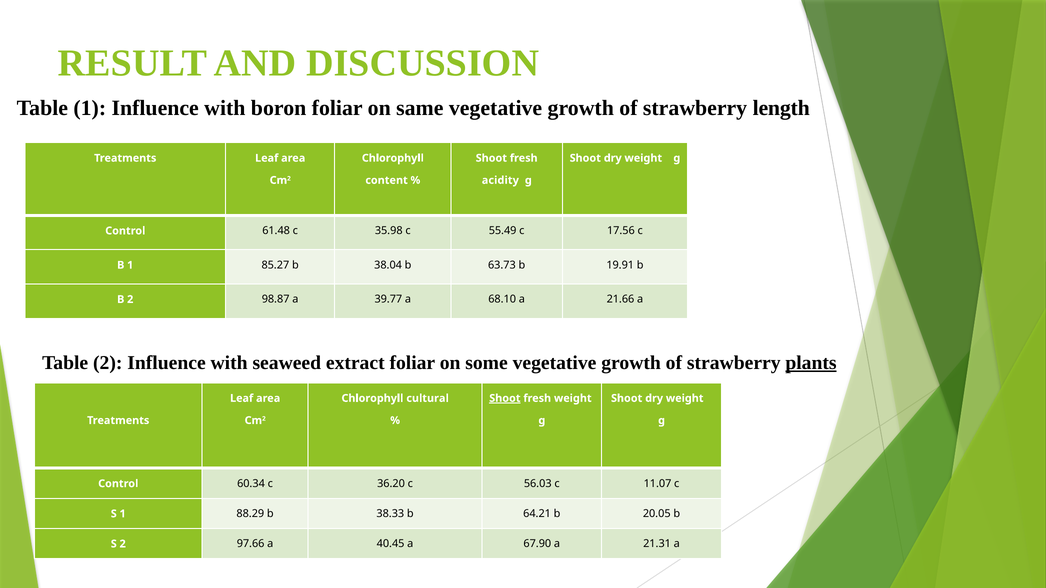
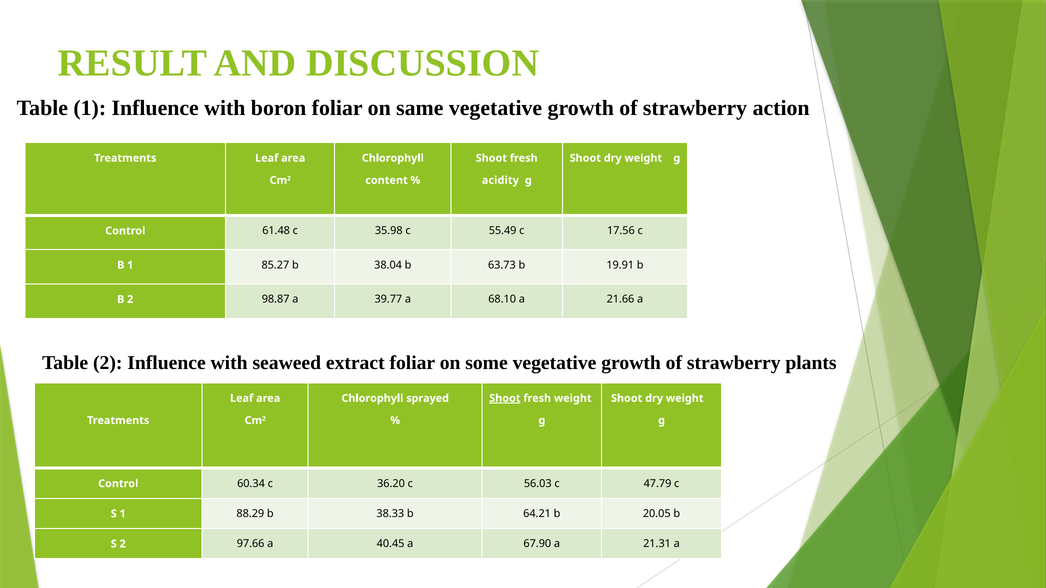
length: length -> action
plants underline: present -> none
cultural: cultural -> sprayed
11.07: 11.07 -> 47.79
